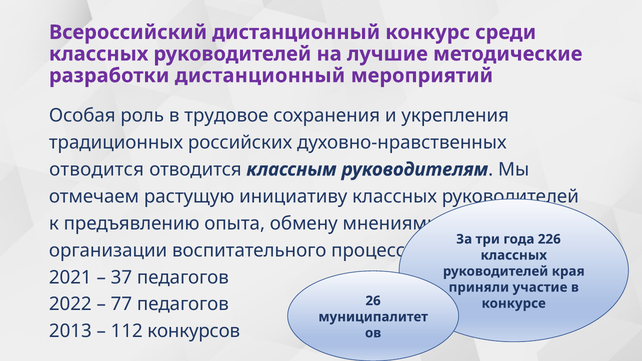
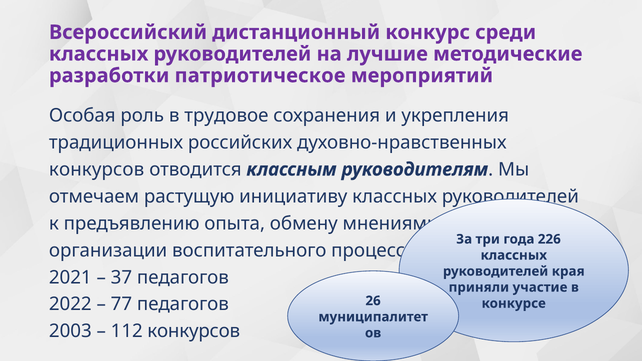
разработки дистанционный: дистанционный -> патриотическое
отводится at (97, 170): отводится -> конкурсов
2013: 2013 -> 2003
